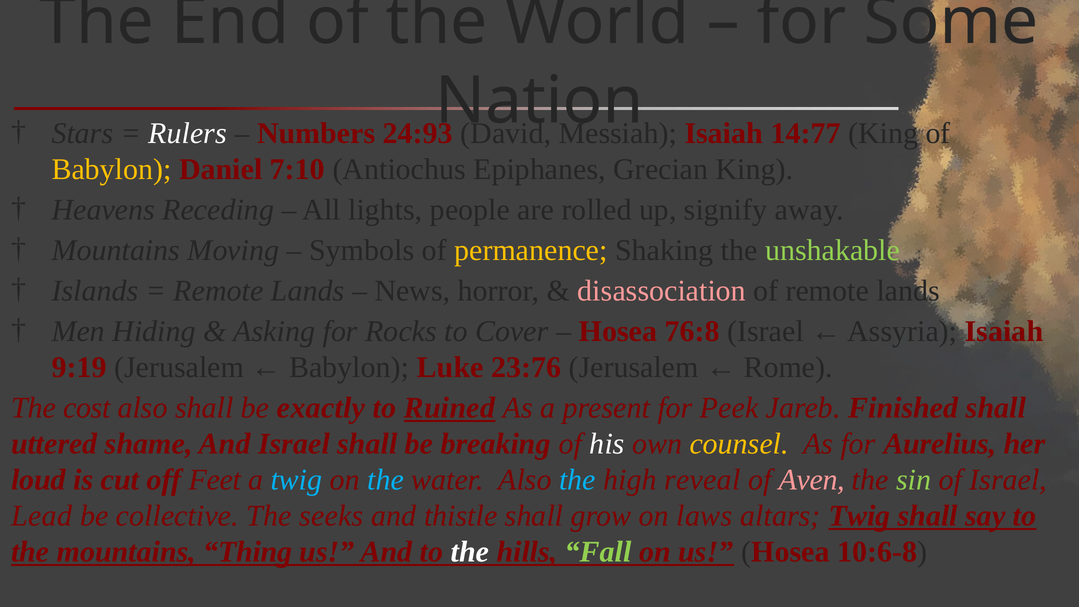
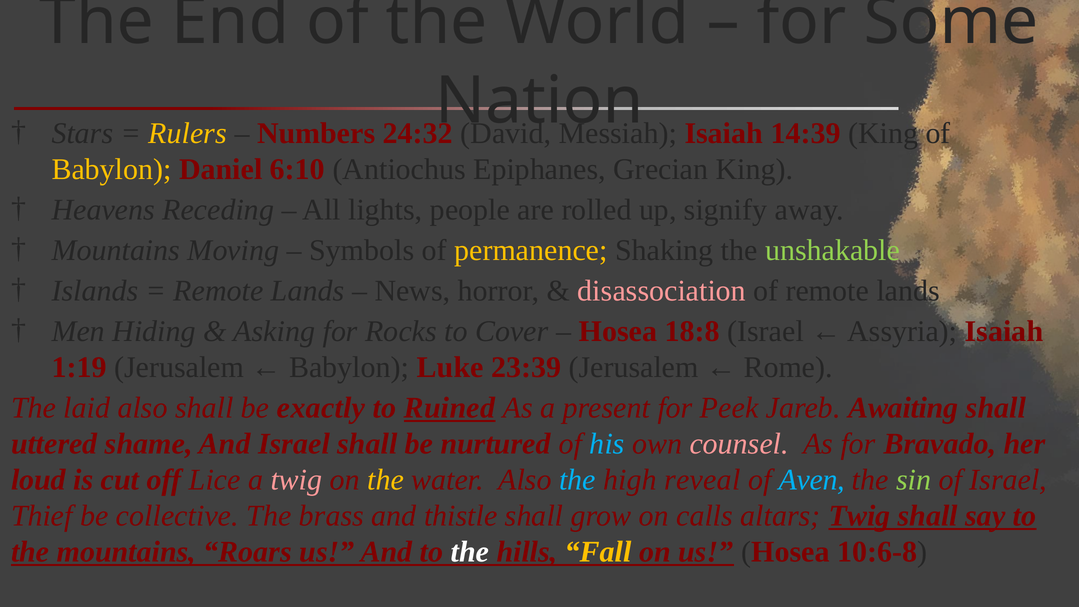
Rulers colour: white -> yellow
24:93: 24:93 -> 24:32
14:77: 14:77 -> 14:39
7:10: 7:10 -> 6:10
76:8: 76:8 -> 18:8
9:19: 9:19 -> 1:19
23:76: 23:76 -> 23:39
cost: cost -> laid
Finished: Finished -> Awaiting
breaking: breaking -> nurtured
his colour: white -> light blue
counsel colour: yellow -> pink
Aurelius: Aurelius -> Bravado
Feet: Feet -> Lice
twig at (296, 480) colour: light blue -> pink
the at (386, 480) colour: light blue -> yellow
Aven colour: pink -> light blue
Lead: Lead -> Thief
seeks: seeks -> brass
laws: laws -> calls
Thing: Thing -> Roars
Fall colour: light green -> yellow
